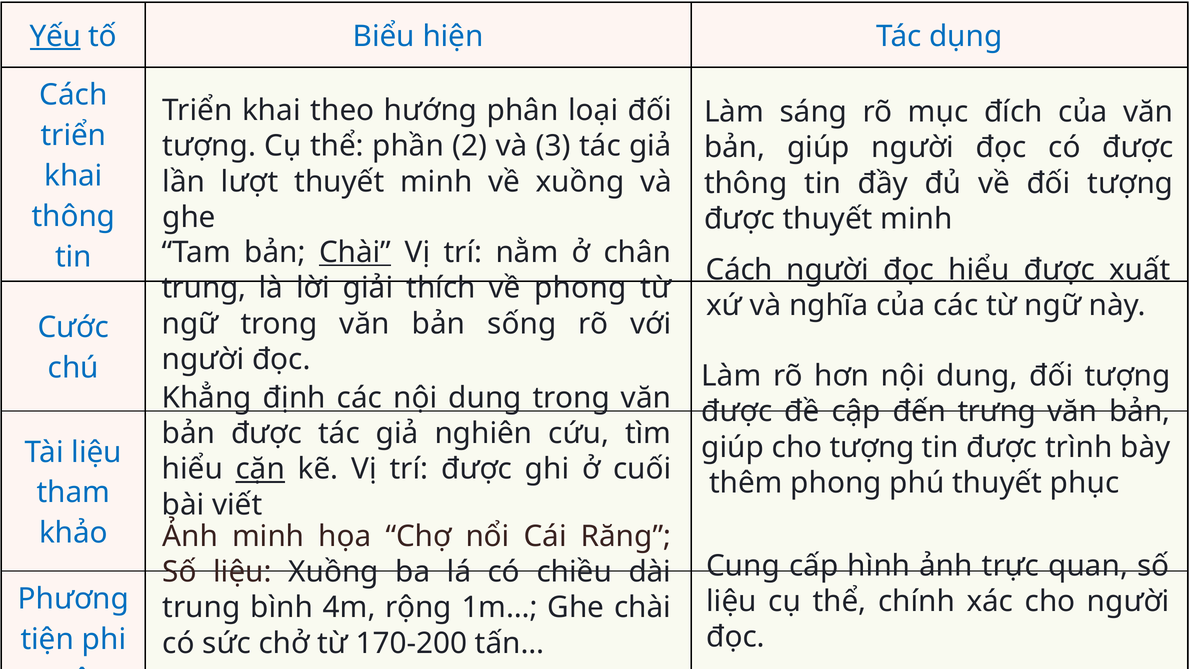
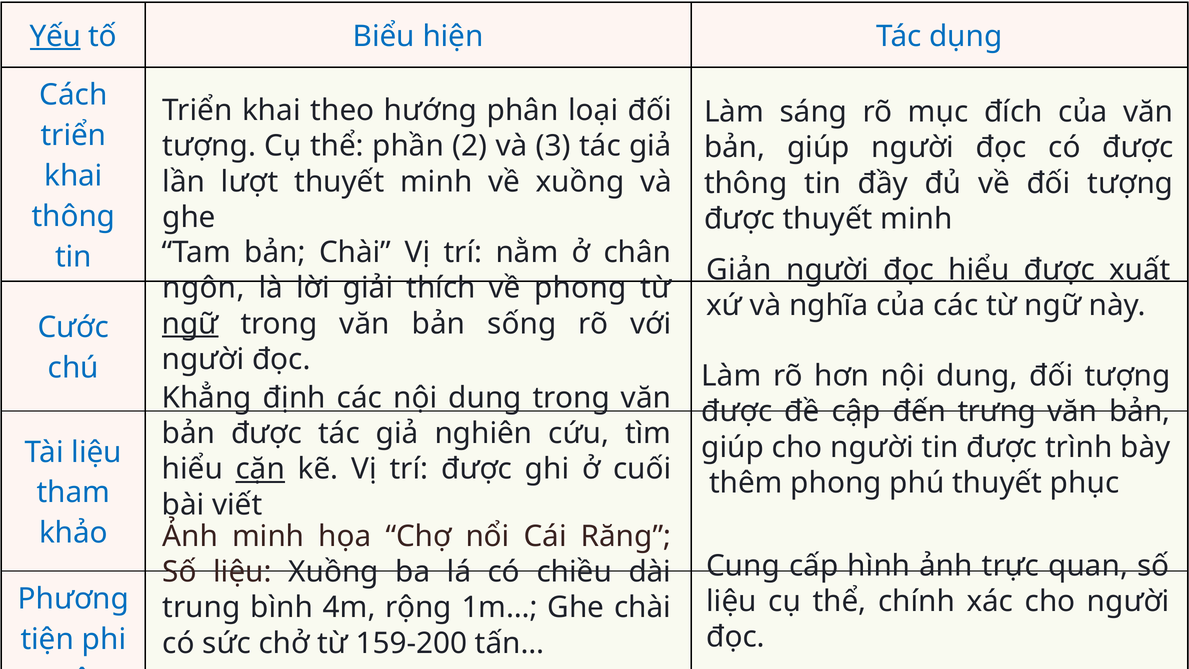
Chài at (355, 252) underline: present -> none
Cách at (739, 270): Cách -> Giản
trung at (204, 288): trung -> ngôn
ngữ at (190, 324) underline: none -> present
giúp cho tượng: tượng -> người
170-200: 170-200 -> 159-200
